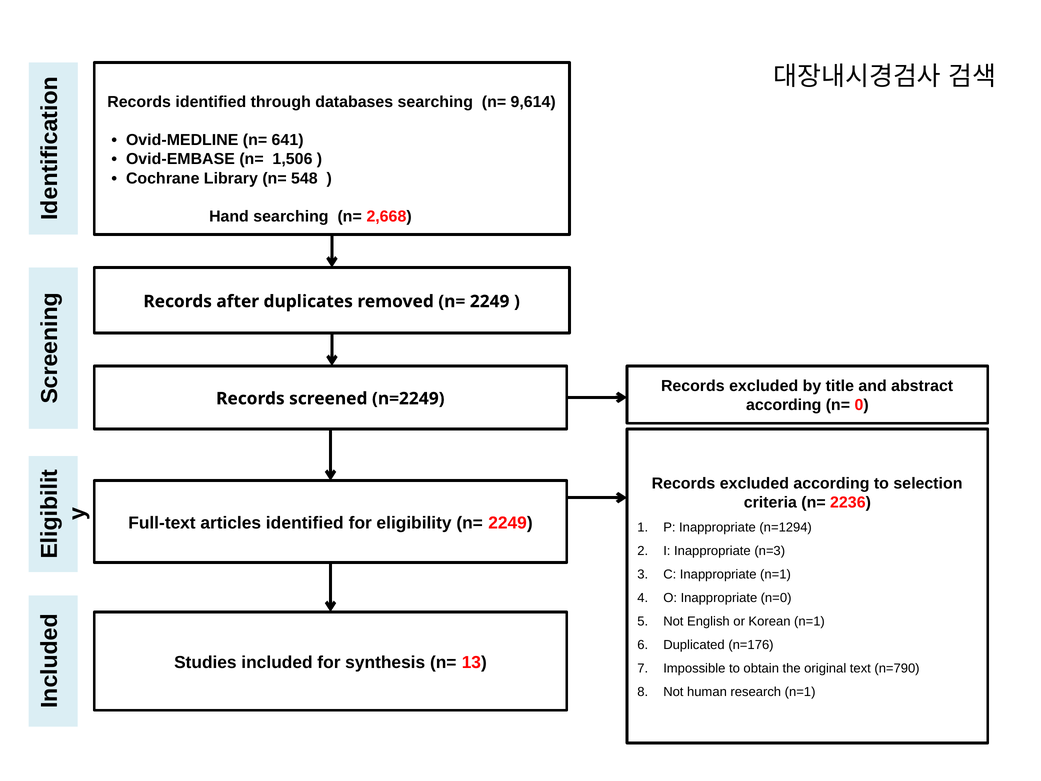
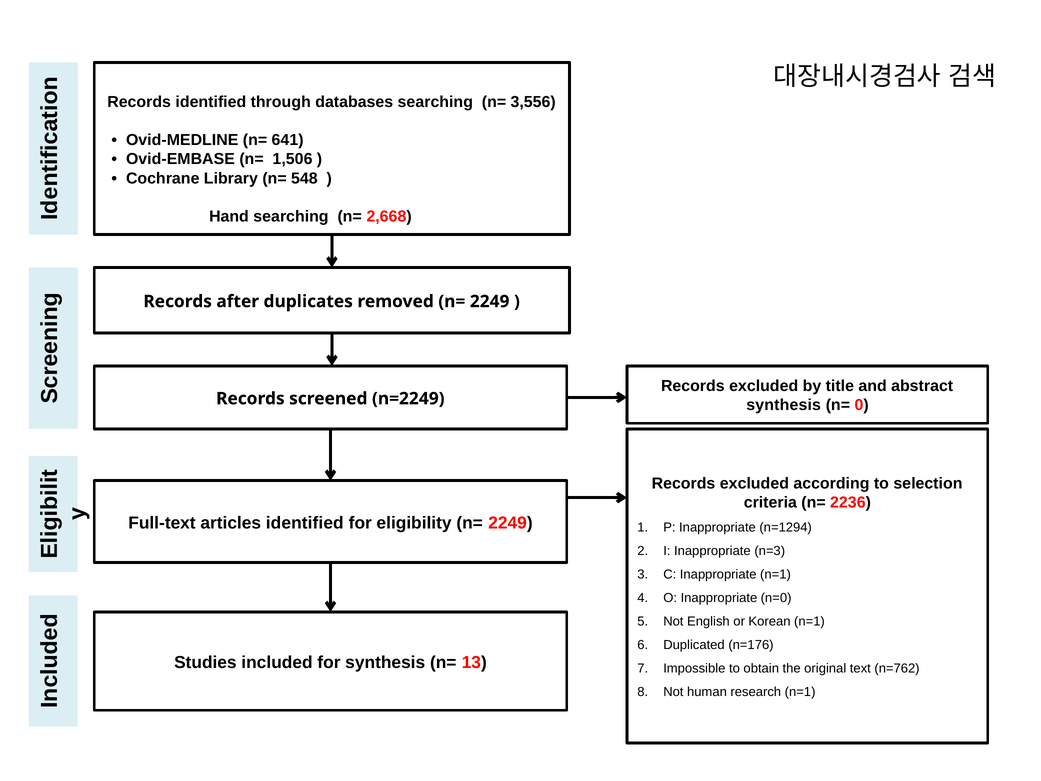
9,614: 9,614 -> 3,556
according at (784, 405): according -> synthesis
n=790: n=790 -> n=762
